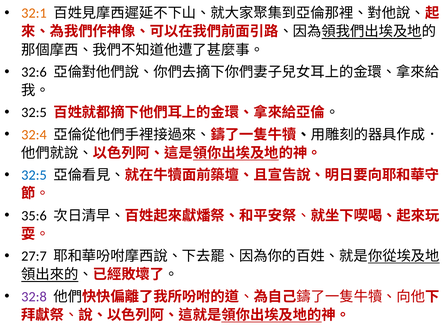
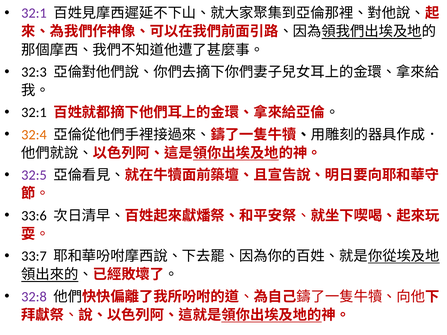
32:1 at (34, 13) colour: orange -> purple
32:6: 32:6 -> 32:3
32:5 at (34, 113): 32:5 -> 32:1
32:5 at (34, 175) colour: blue -> purple
35:6: 35:6 -> 33:6
27:7: 27:7 -> 33:7
